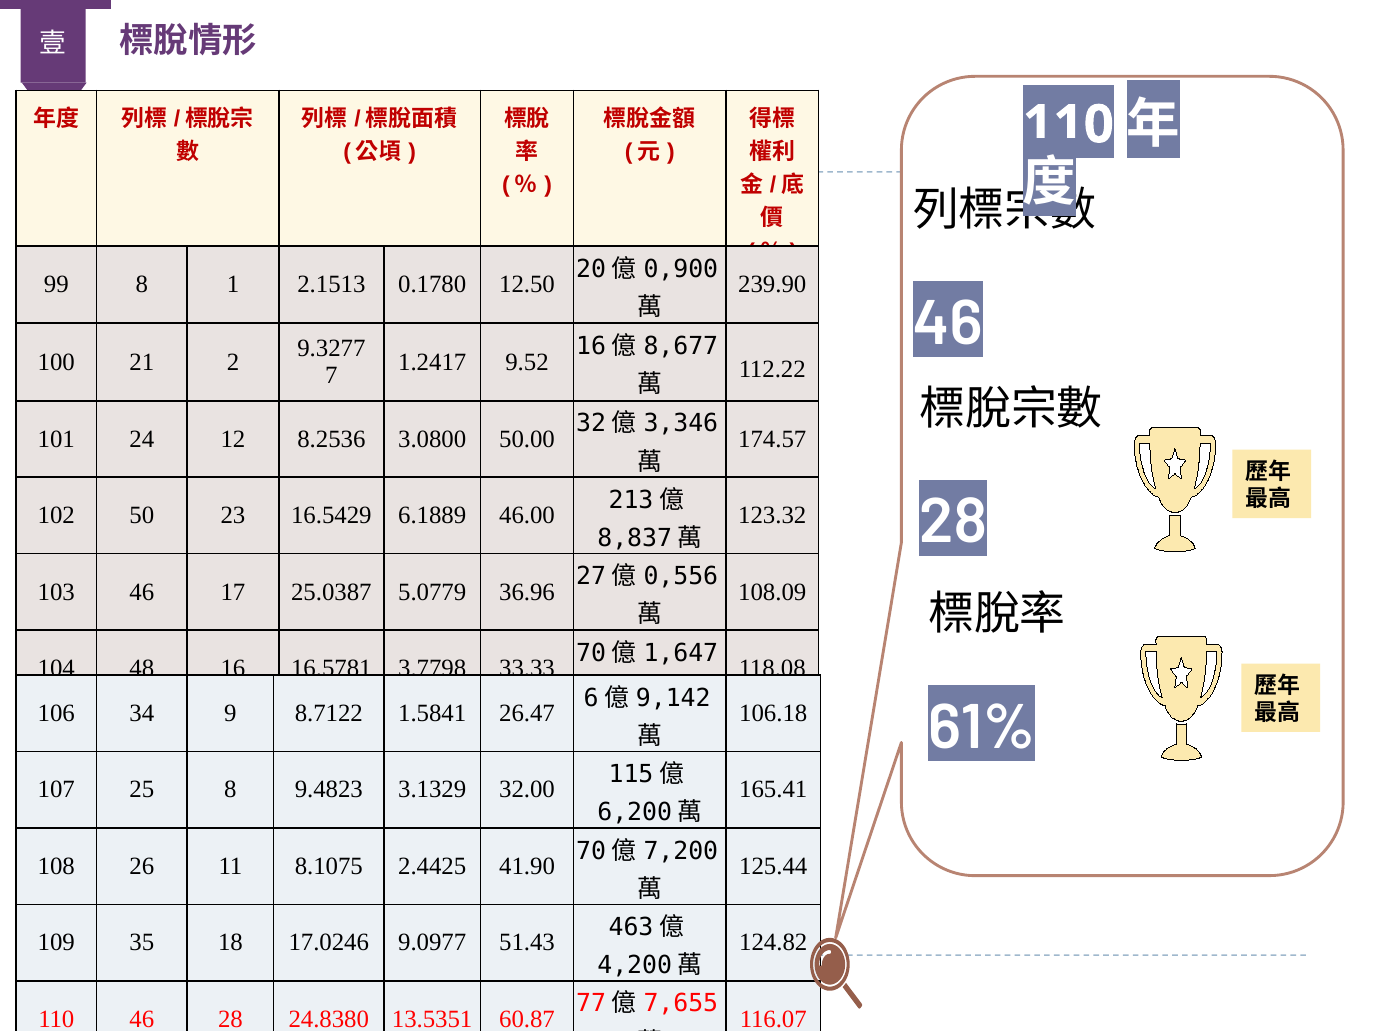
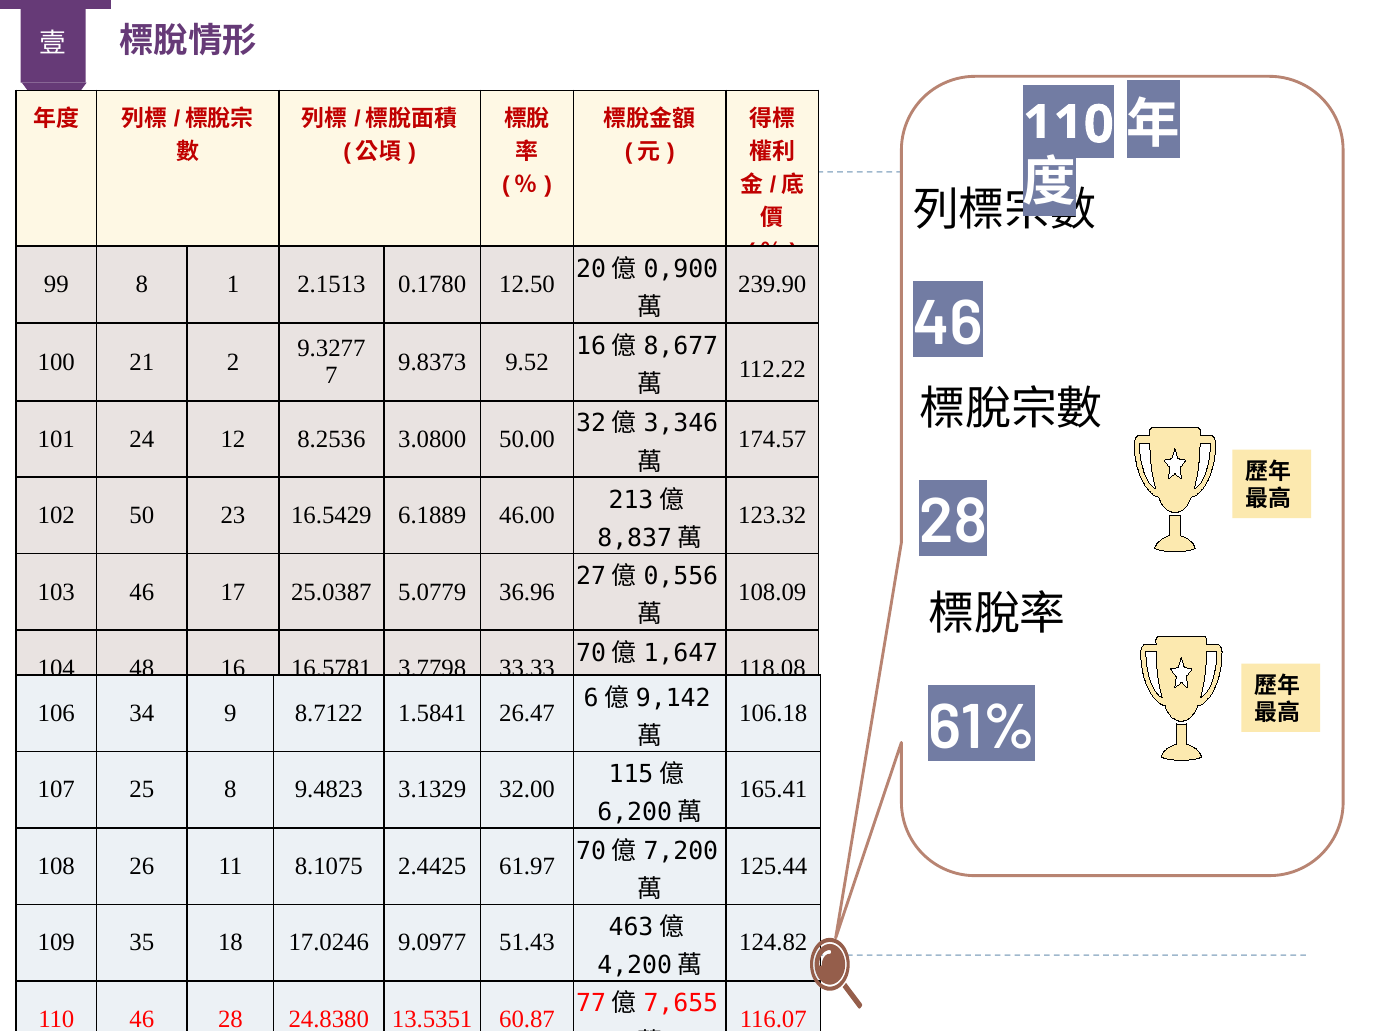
1.2417: 1.2417 -> 9.8373
41.90: 41.90 -> 61.97
